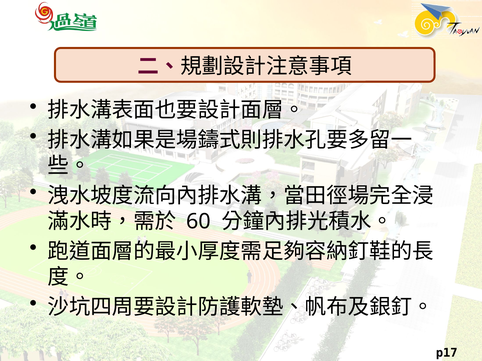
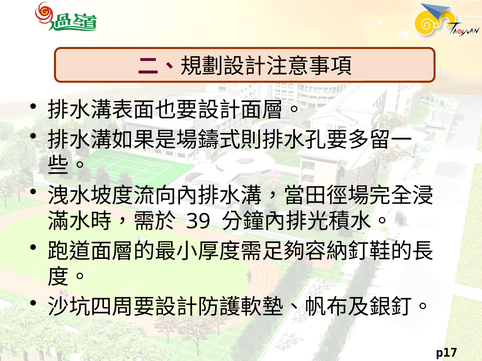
60: 60 -> 39
